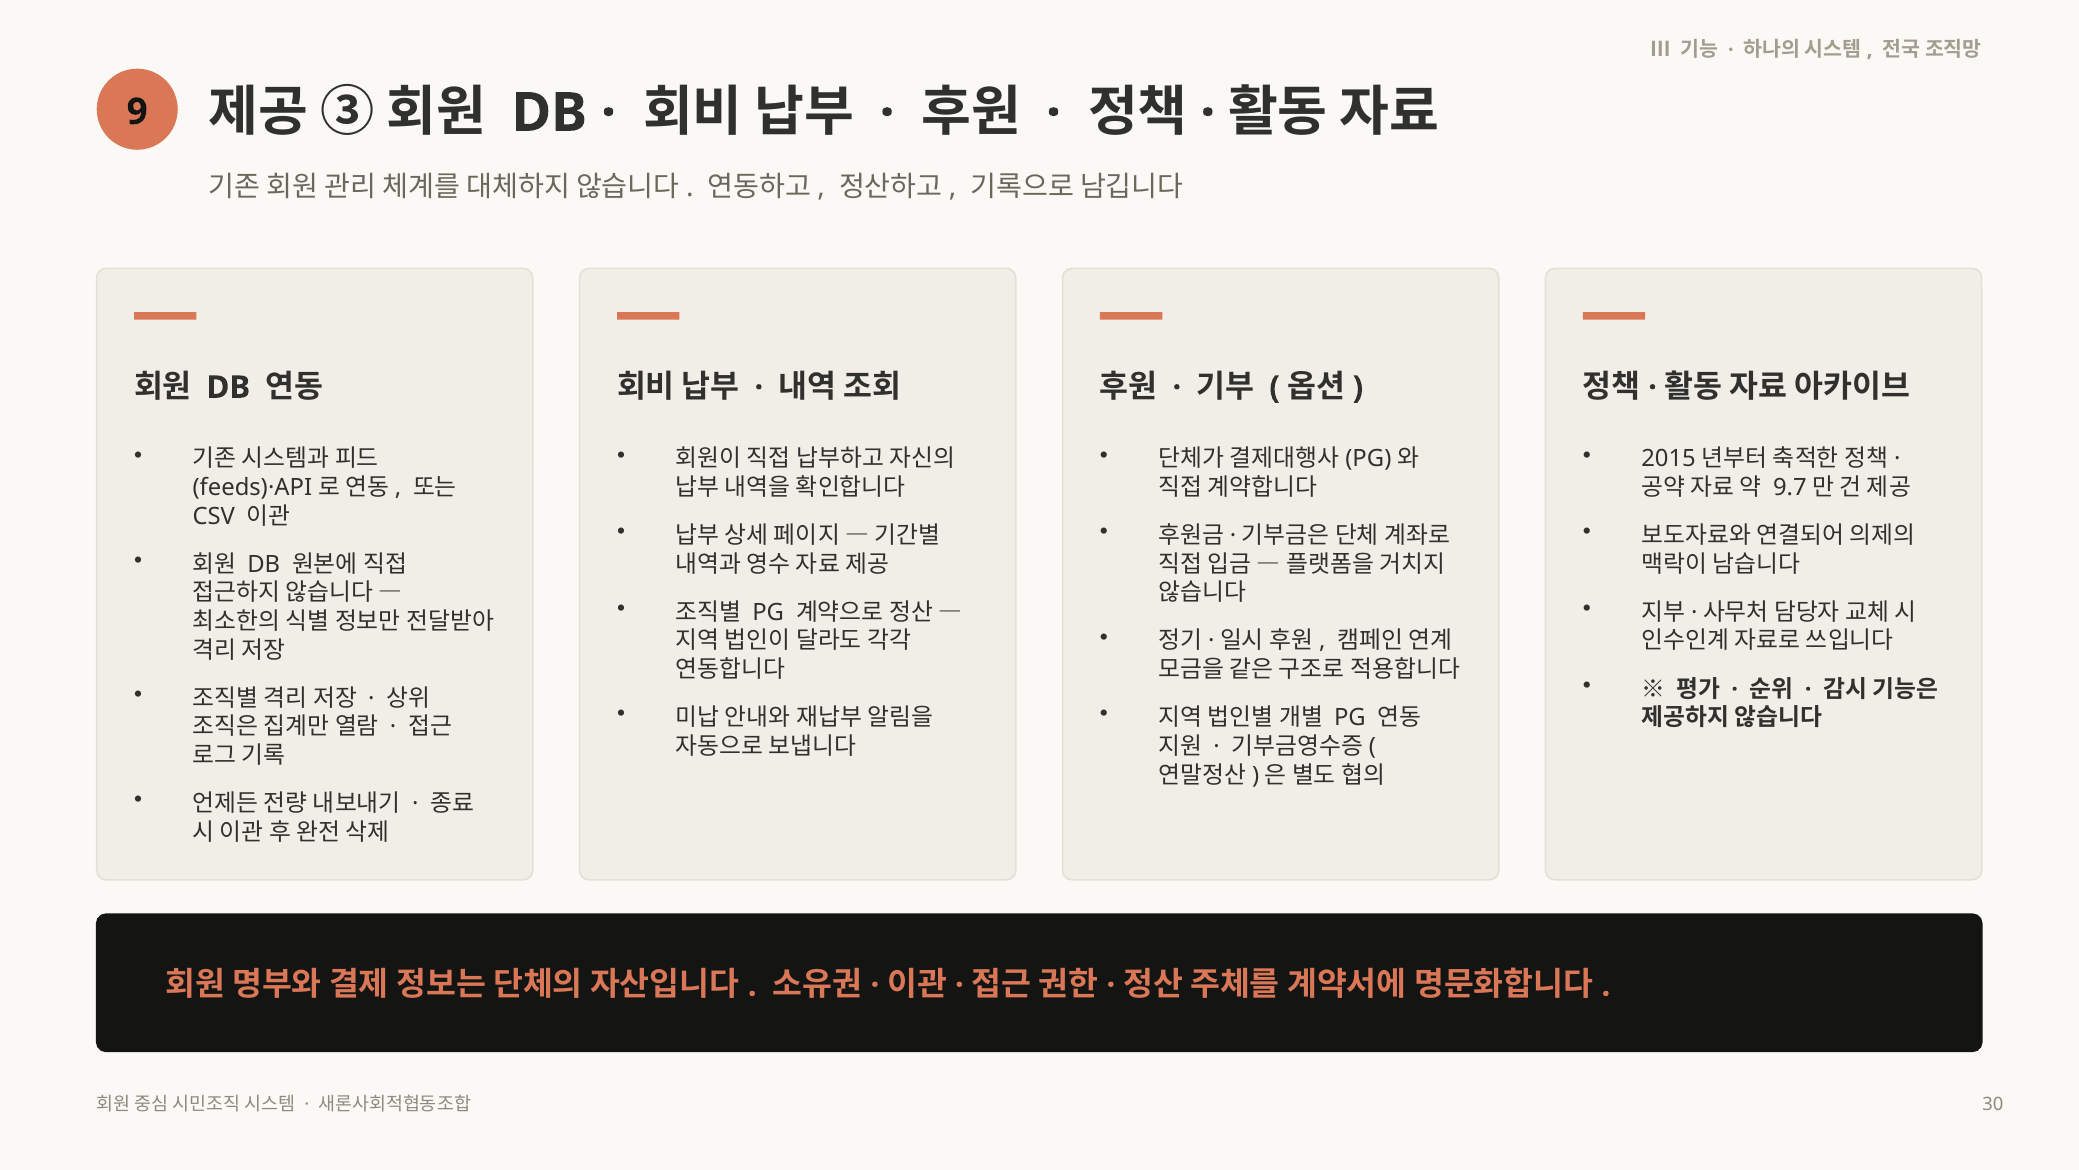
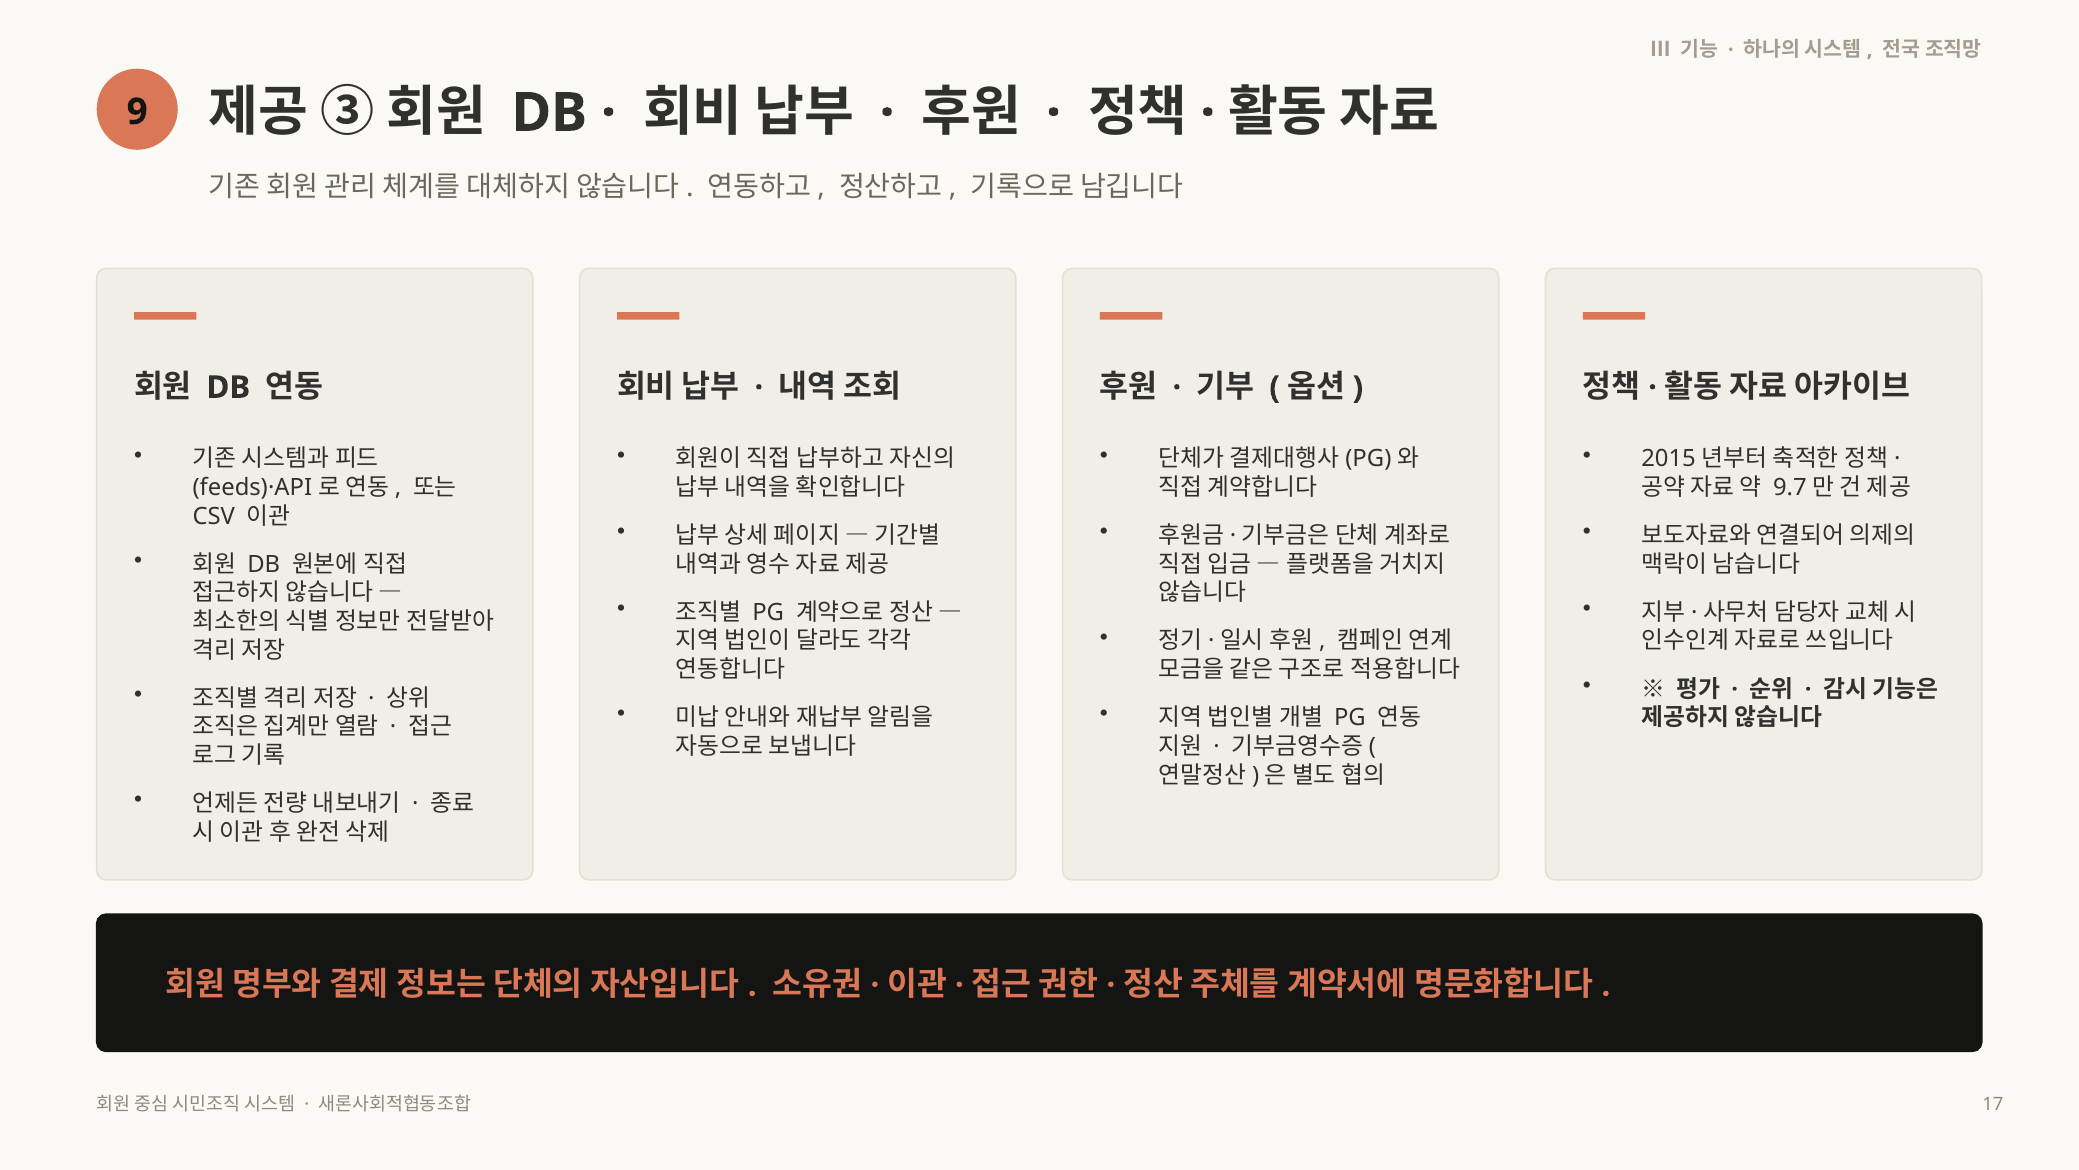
30: 30 -> 17
